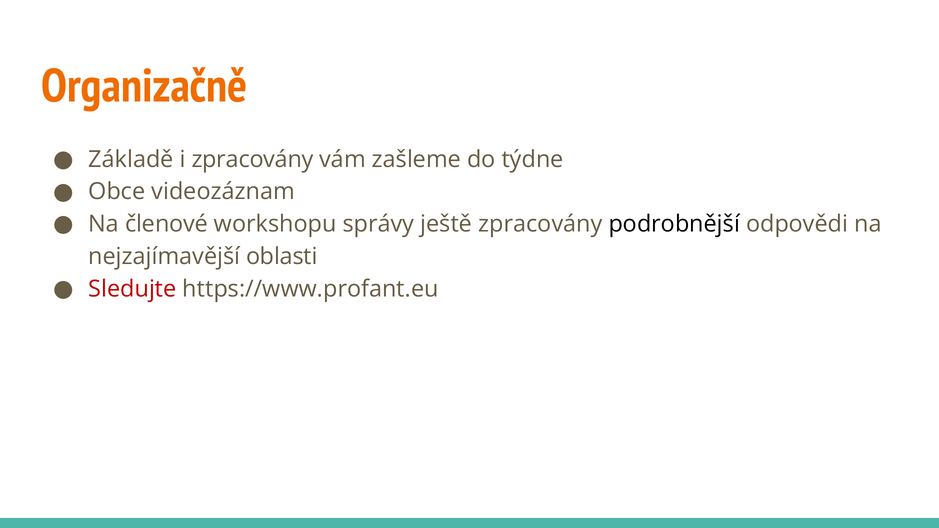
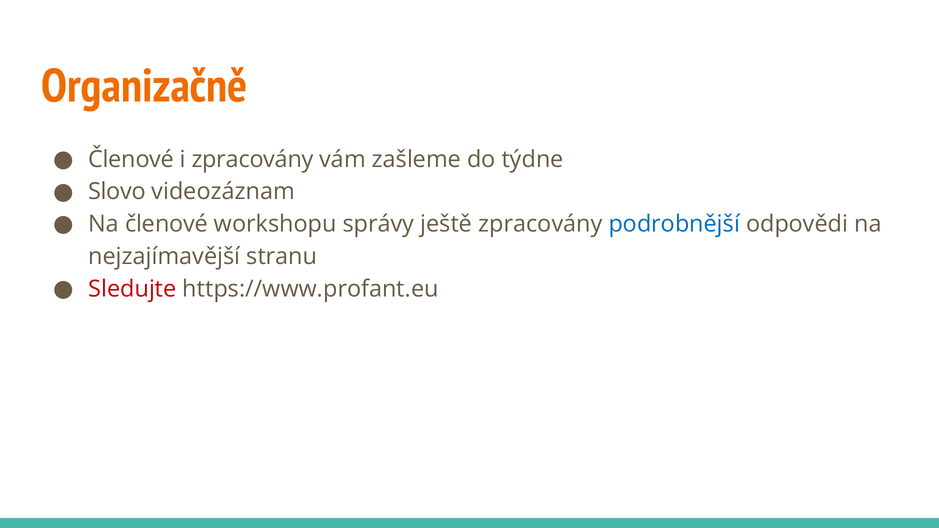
Základě at (131, 159): Základě -> Členové
Obce: Obce -> Slovo
podrobnější colour: black -> blue
oblasti: oblasti -> stranu
